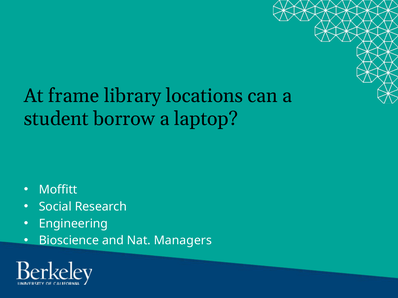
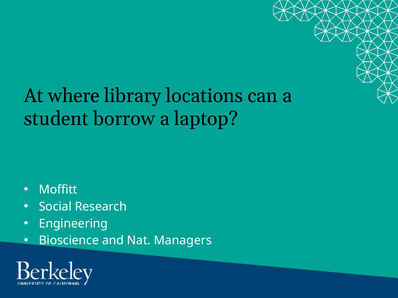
frame: frame -> where
